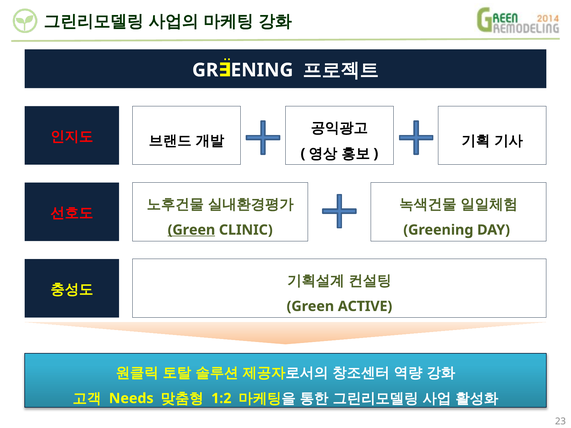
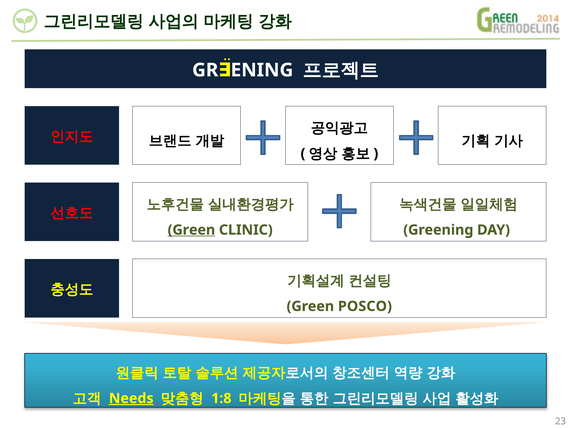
ACTIVE: ACTIVE -> POSCO
Needs underline: none -> present
1:2: 1:2 -> 1:8
